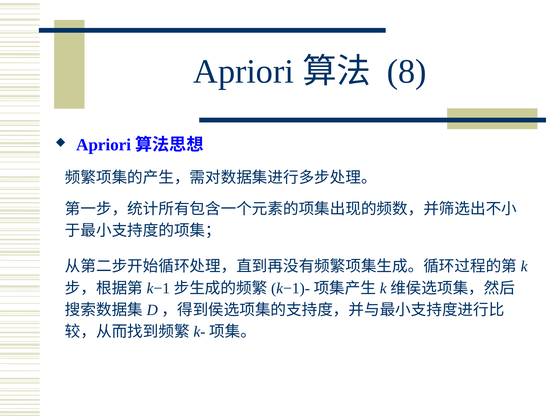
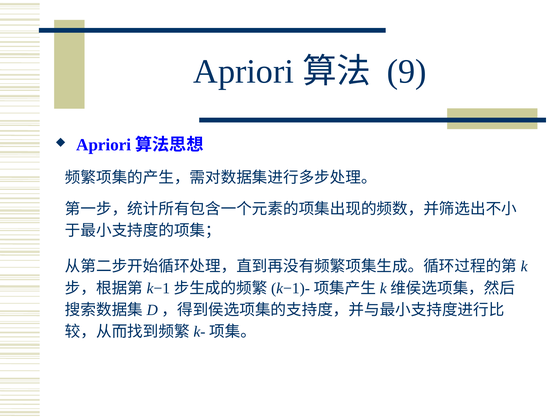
8: 8 -> 9
